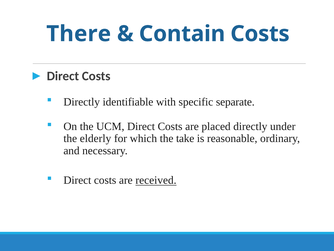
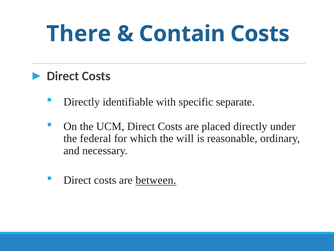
elderly: elderly -> federal
take: take -> will
received: received -> between
